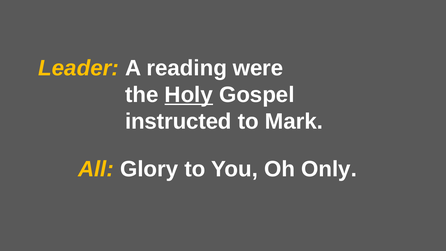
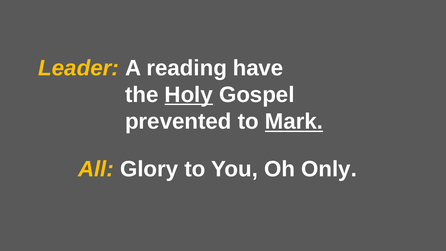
were: were -> have
instructed: instructed -> prevented
Mark underline: none -> present
